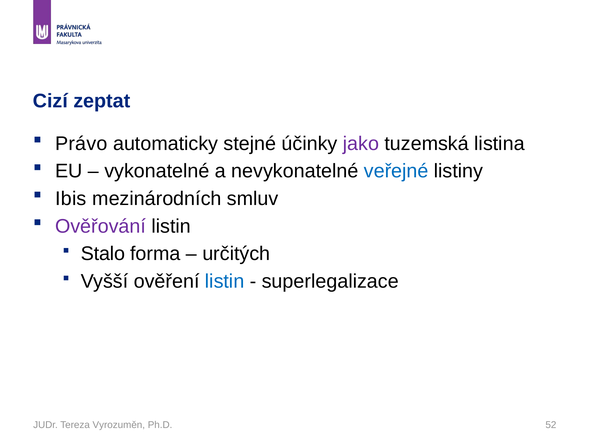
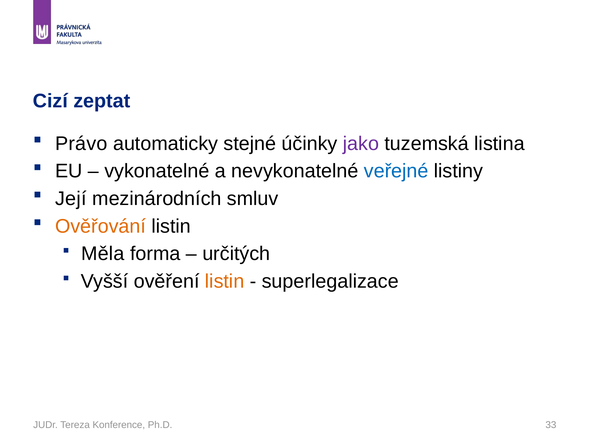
Ibis: Ibis -> Její
Ověřování colour: purple -> orange
Stalo: Stalo -> Měla
listin at (225, 281) colour: blue -> orange
Vyrozuměn: Vyrozuměn -> Konference
52: 52 -> 33
